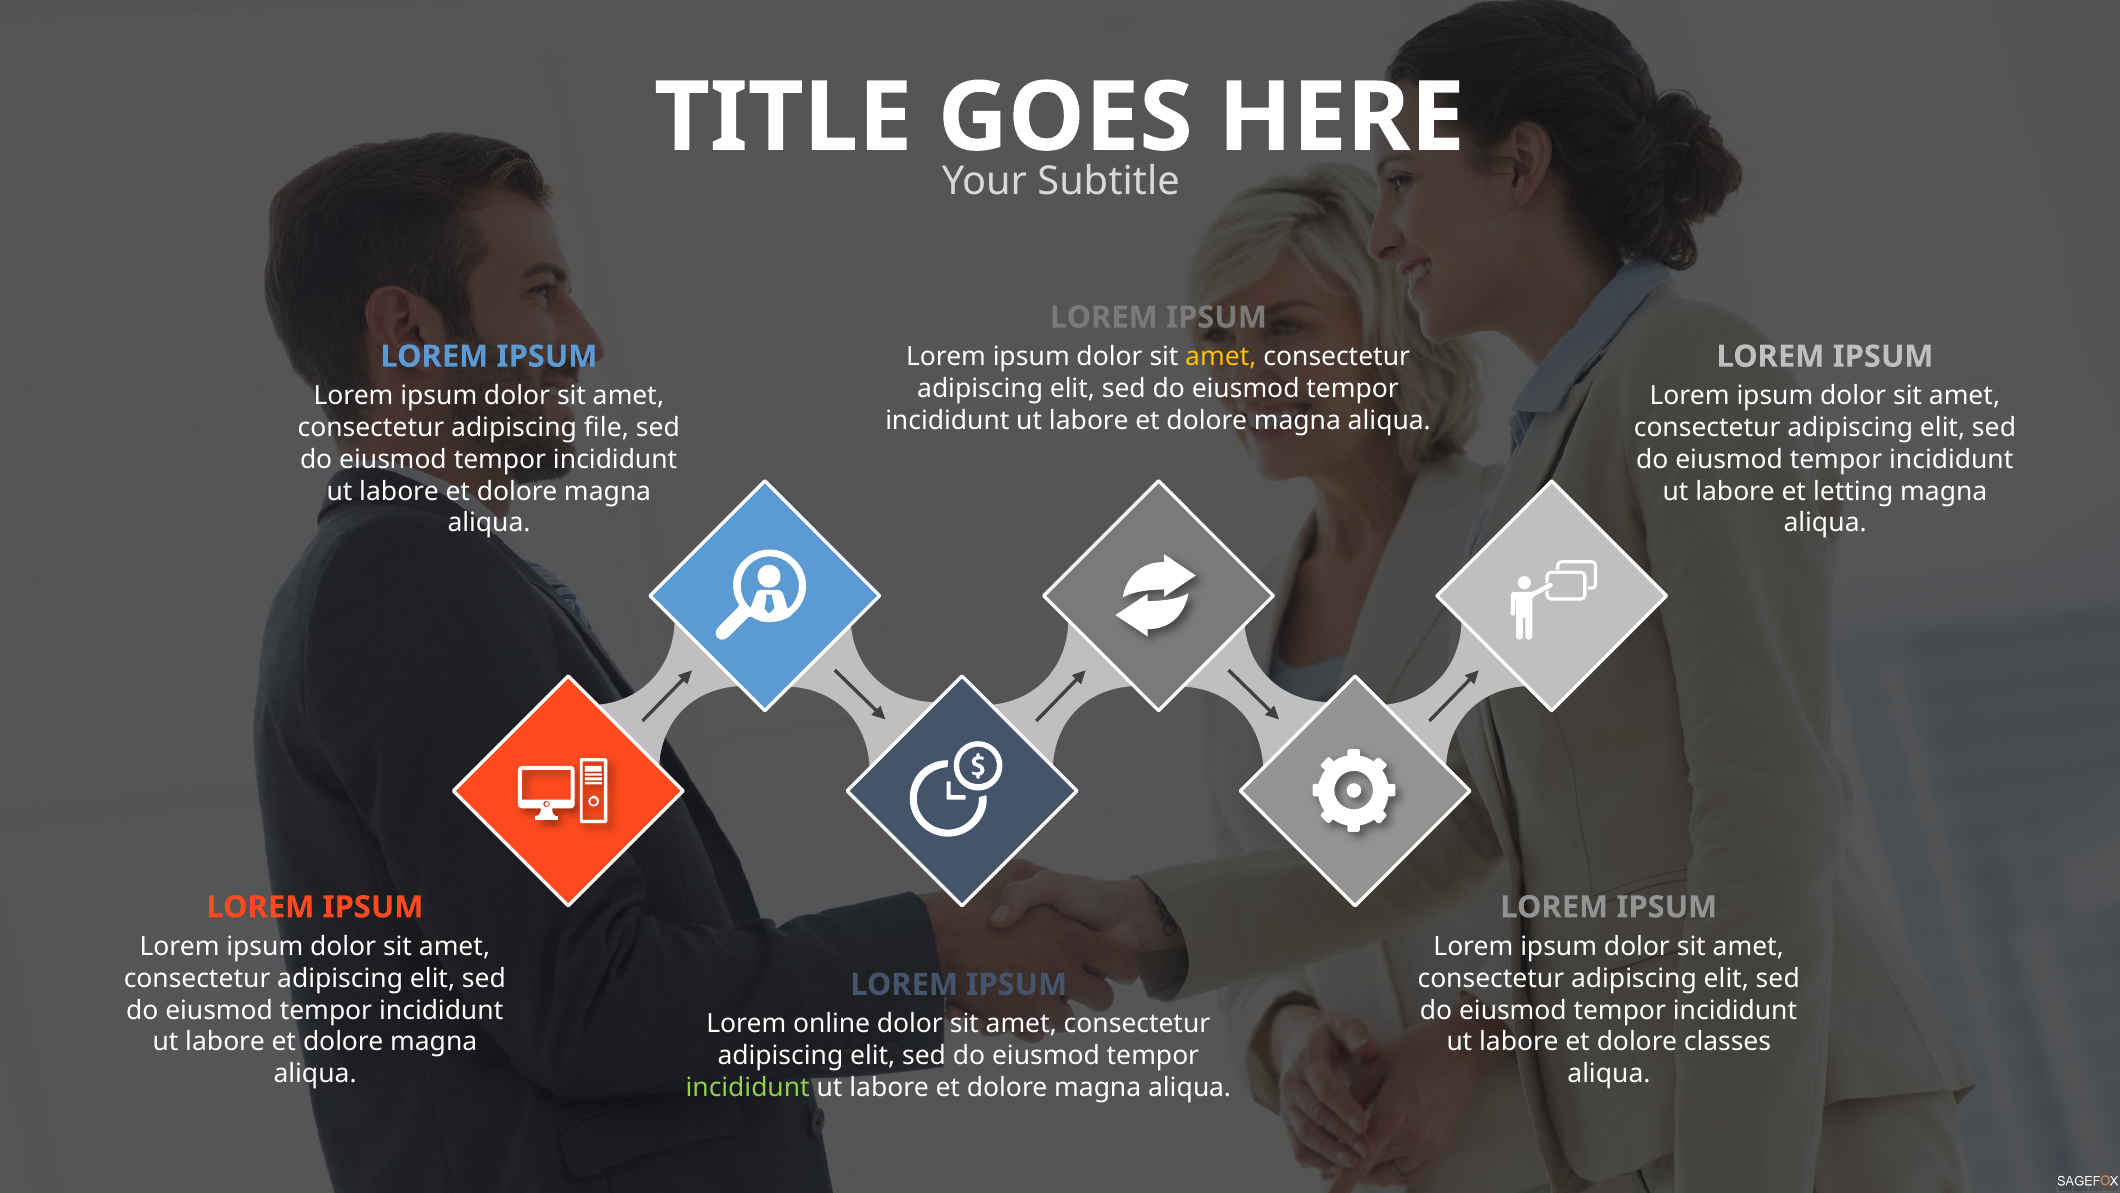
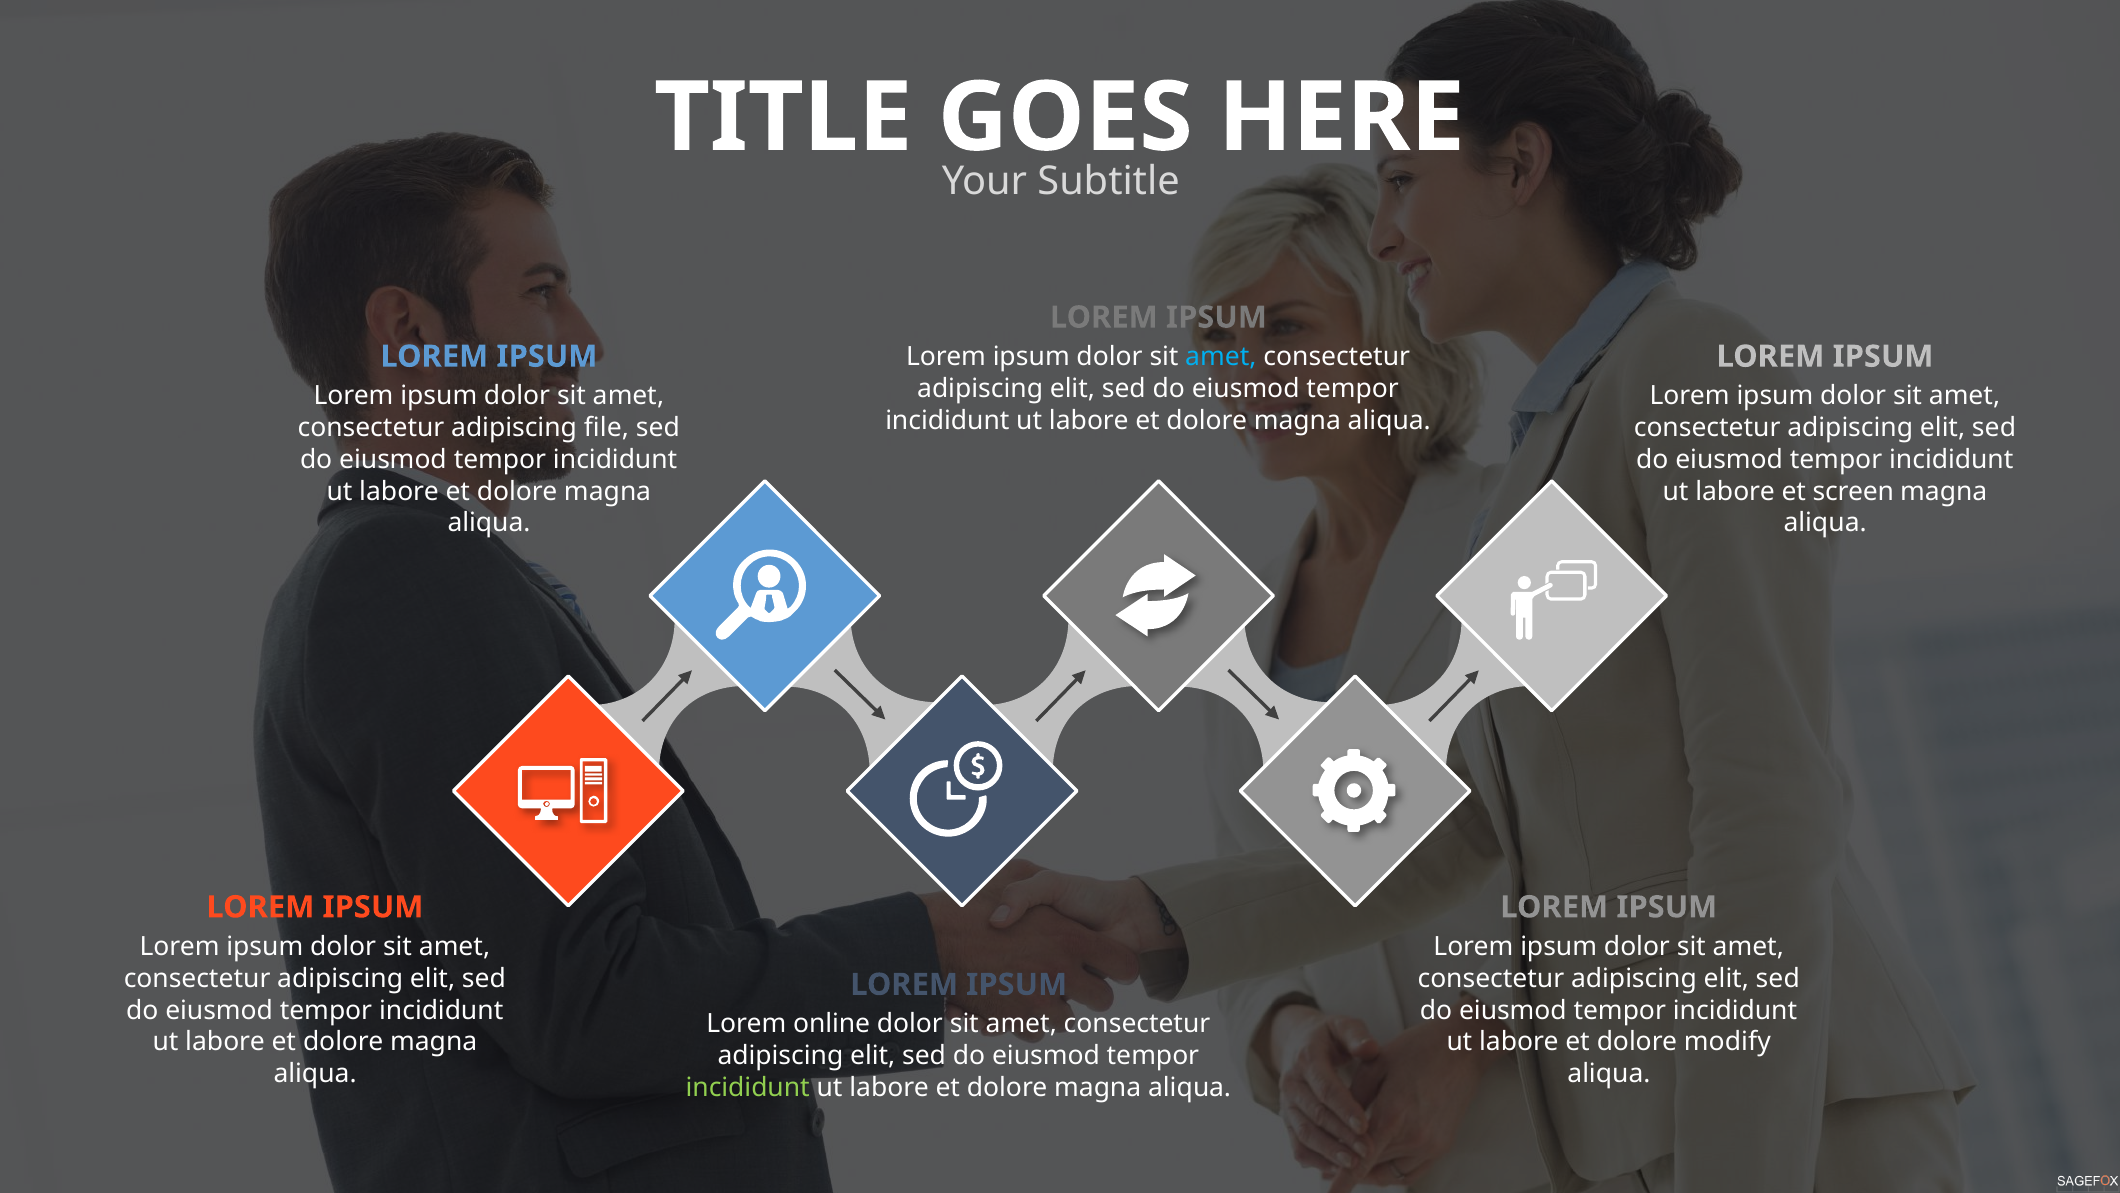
amet at (1221, 357) colour: yellow -> light blue
letting: letting -> screen
classes: classes -> modify
